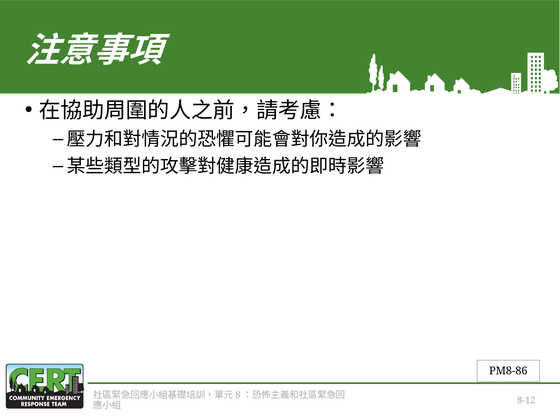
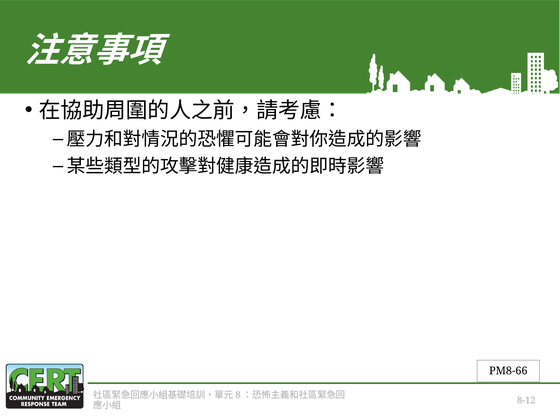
PM8-86: PM8-86 -> PM8-66
